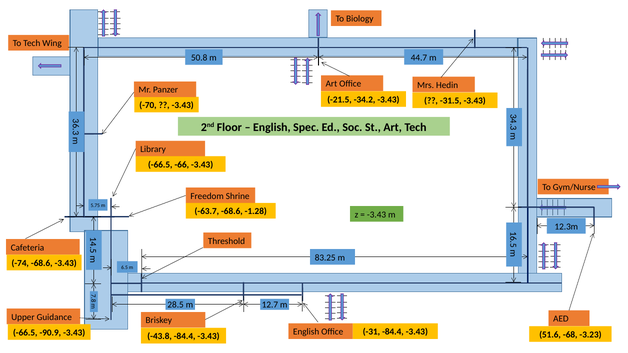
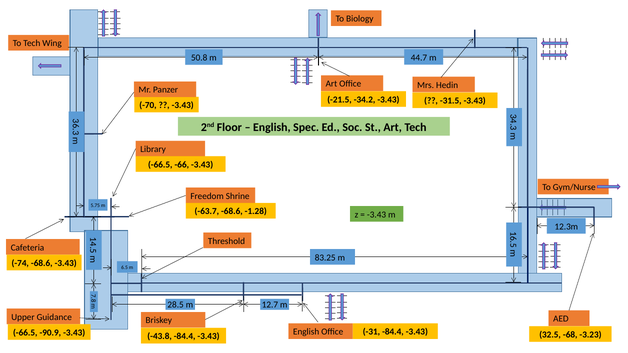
51.6: 51.6 -> 32.5
